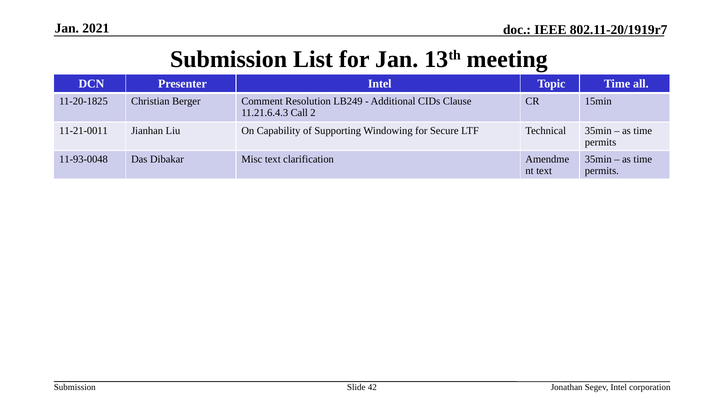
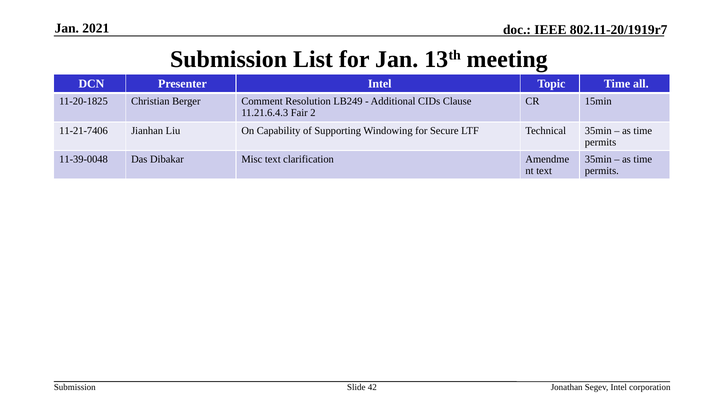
Call: Call -> Fair
11-21-0011: 11-21-0011 -> 11-21-7406
11-93-0048: 11-93-0048 -> 11-39-0048
